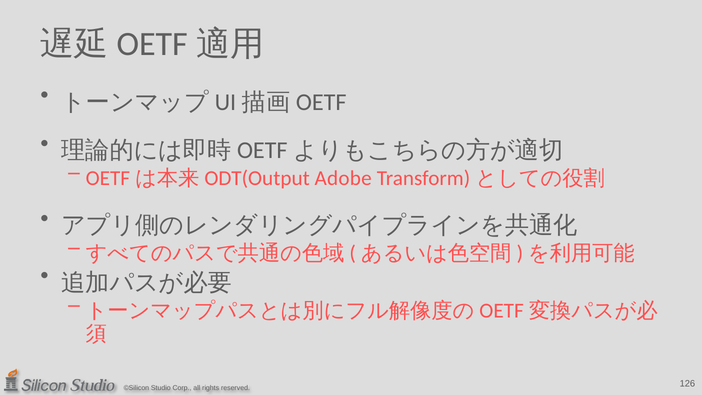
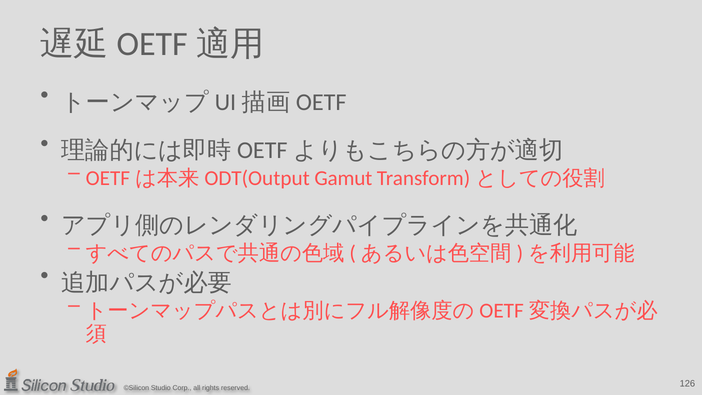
Adobe: Adobe -> Gamut
